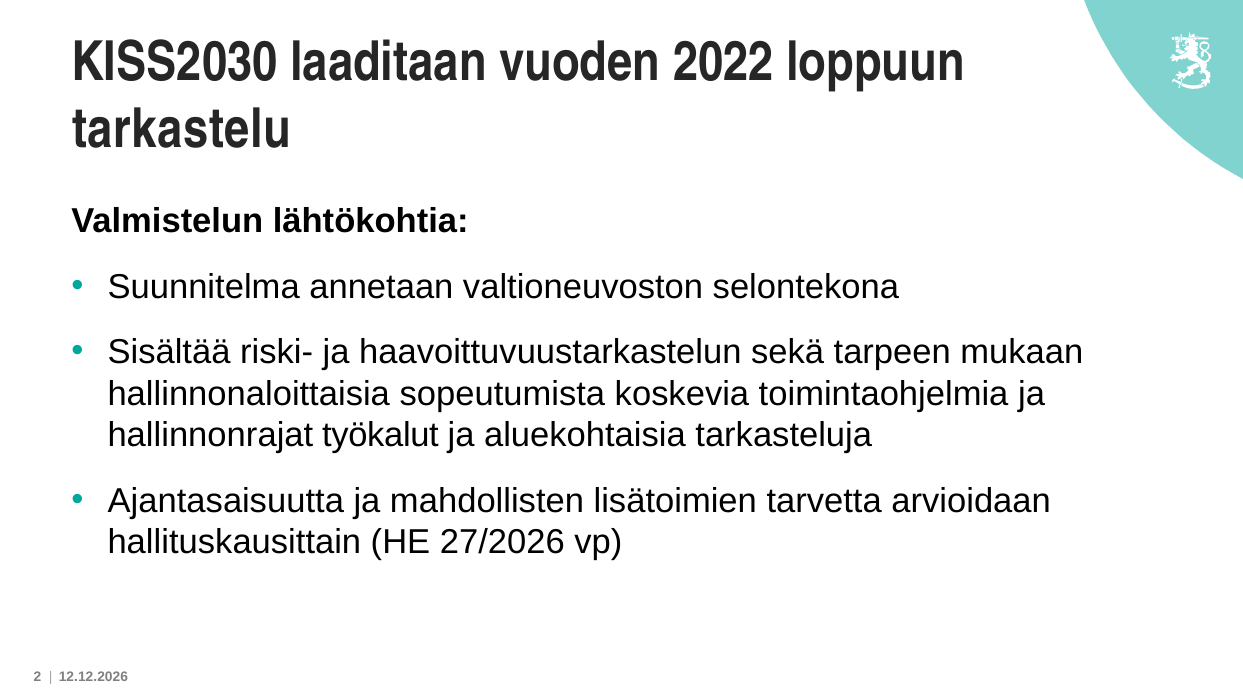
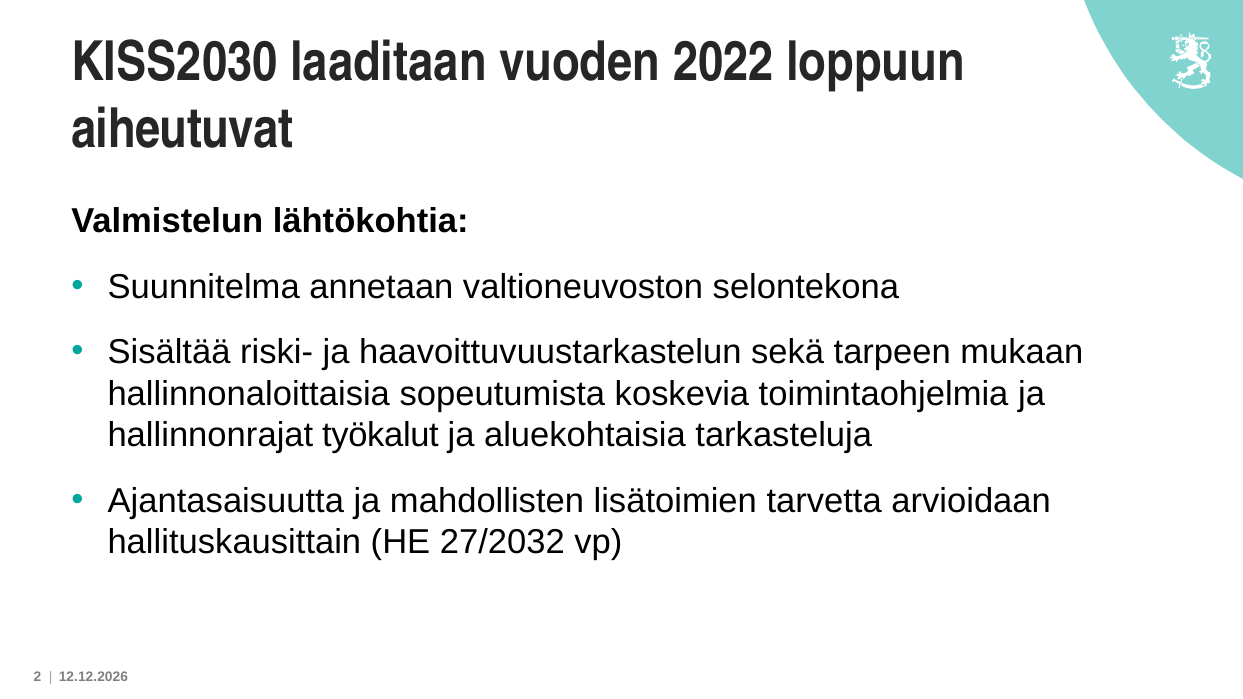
tarkastelu: tarkastelu -> aiheutuvat
27/2026: 27/2026 -> 27/2032
